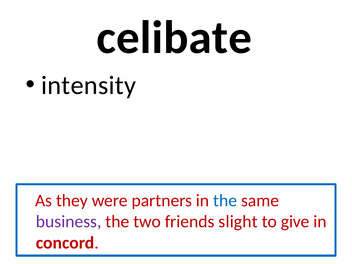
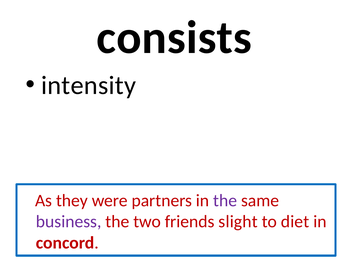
celibate: celibate -> consists
the at (225, 201) colour: blue -> purple
give: give -> diet
